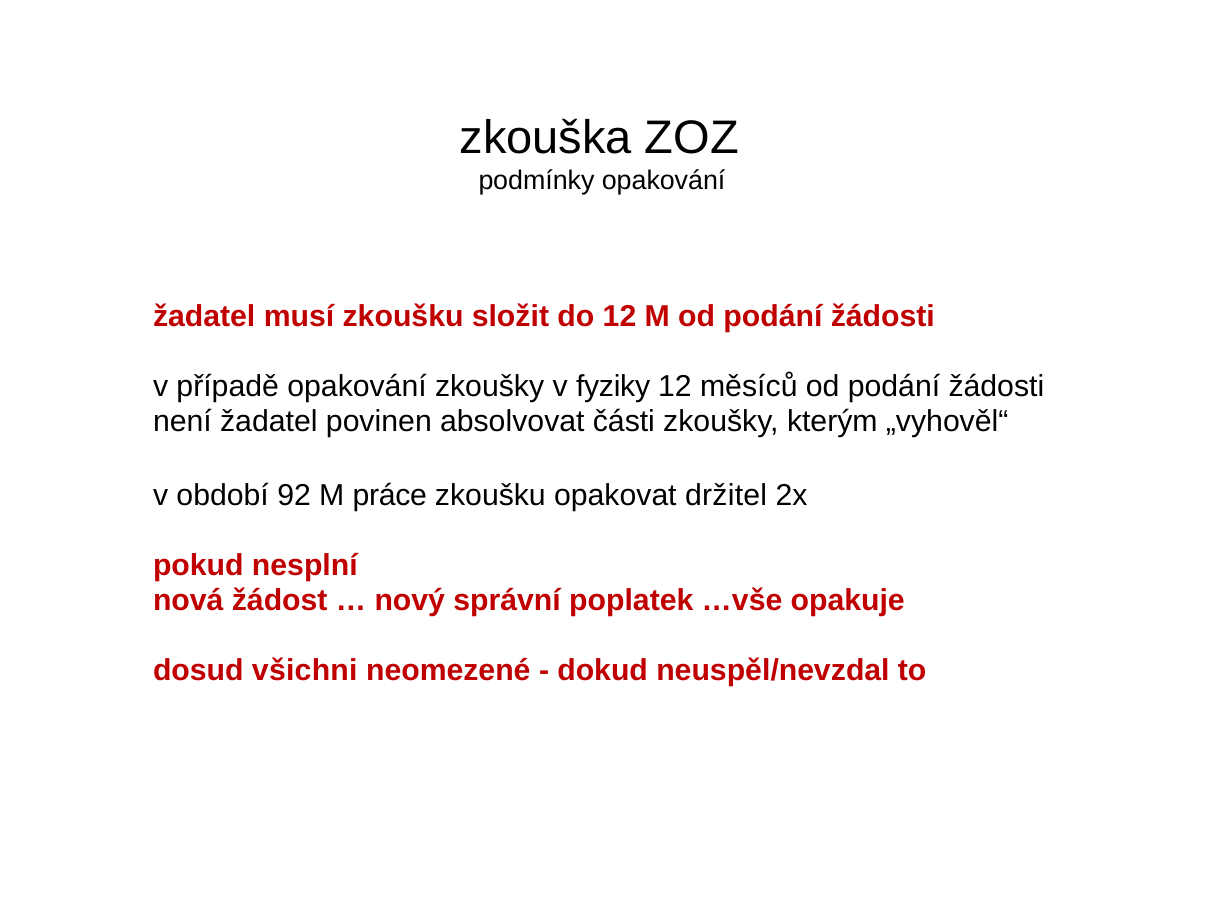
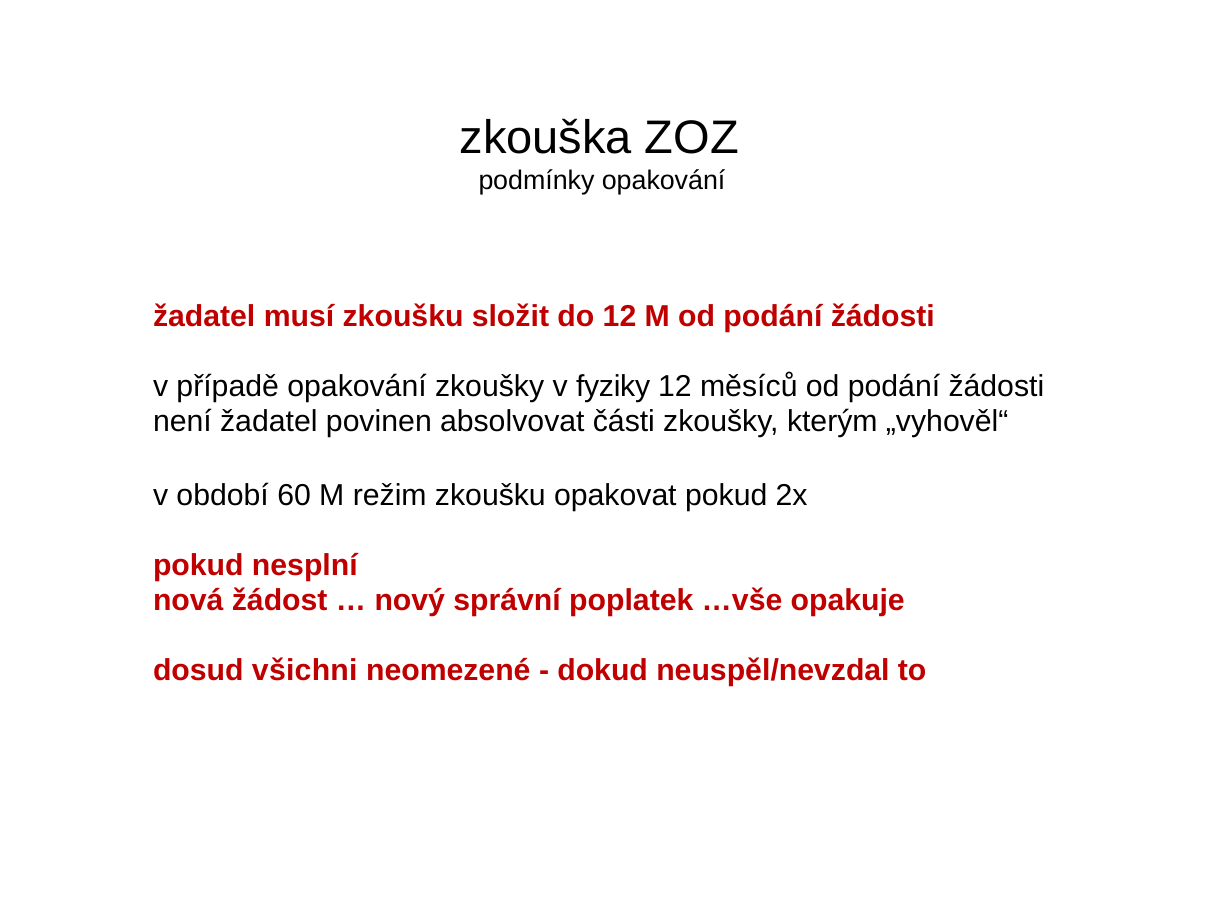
92: 92 -> 60
práce: práce -> režim
opakovat držitel: držitel -> pokud
